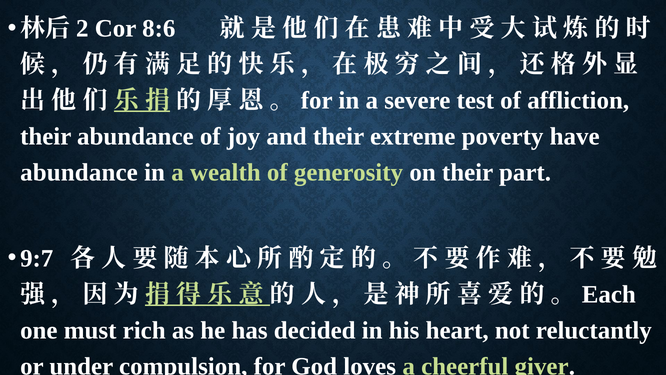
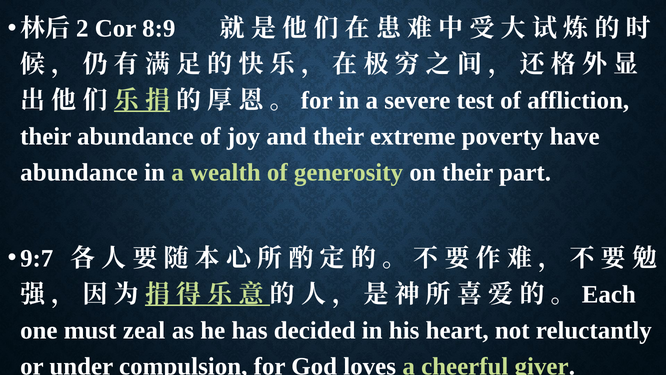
8:6: 8:6 -> 8:9
rich: rich -> zeal
